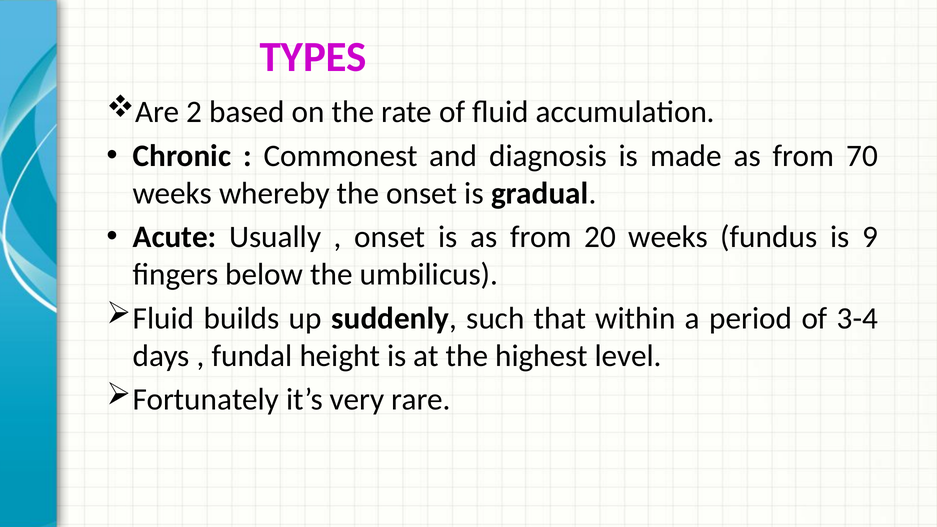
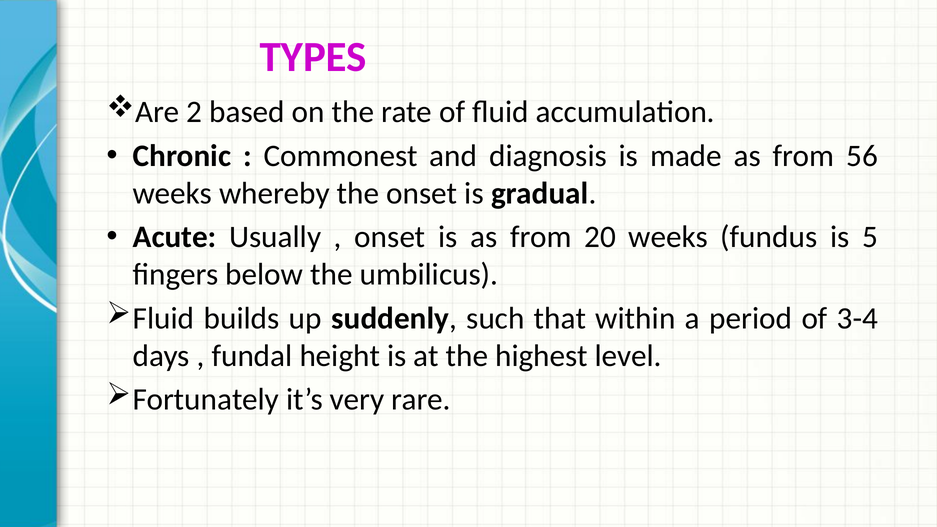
70: 70 -> 56
9: 9 -> 5
